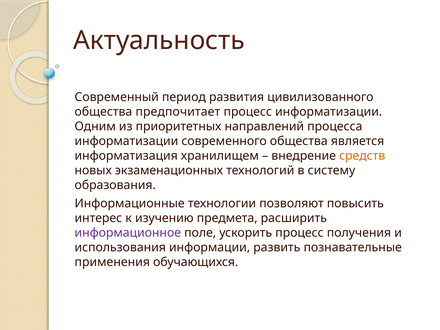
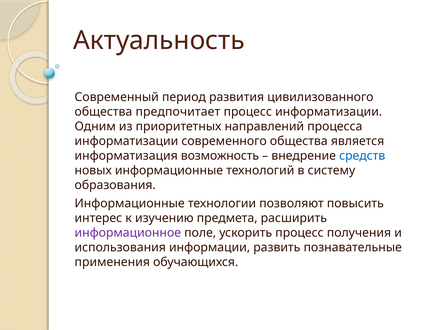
хранилищем: хранилищем -> возможность
средств colour: orange -> blue
новых экзаменационных: экзаменационных -> информационные
